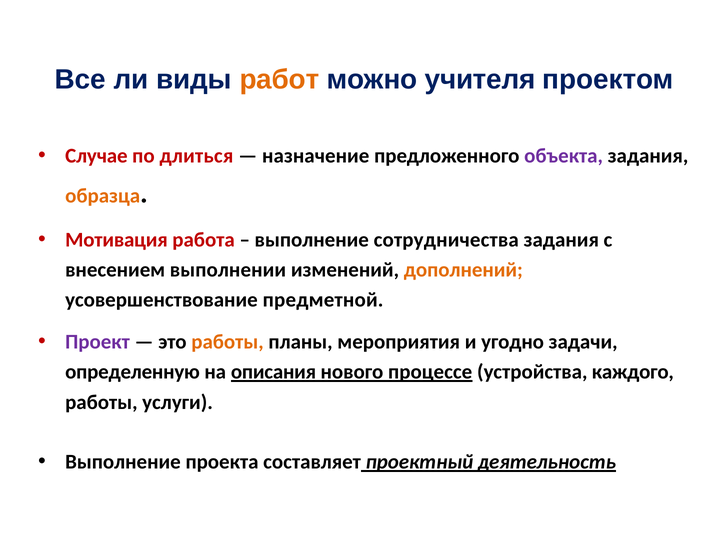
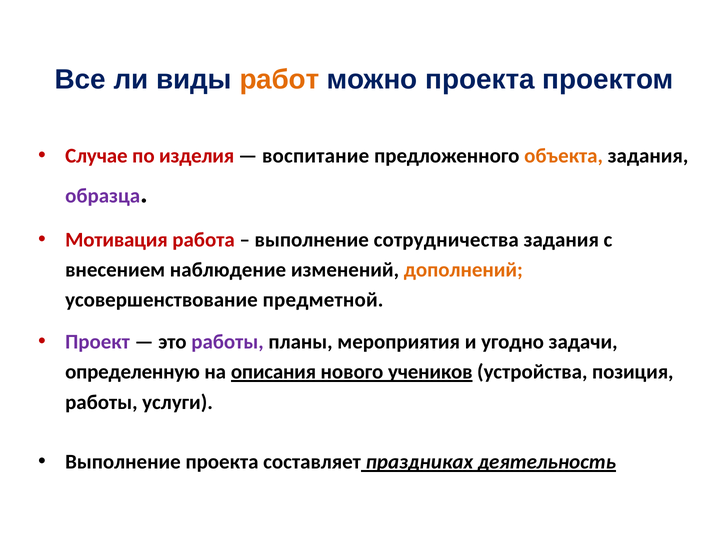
можно учителя: учителя -> проекта
длиться: длиться -> изделия
назначение: назначение -> воспитание
объекта colour: purple -> orange
образца colour: orange -> purple
выполнении: выполнении -> наблюдение
работы at (227, 342) colour: orange -> purple
процессе: процессе -> учеников
каждого: каждого -> позиция
проектный: проектный -> праздниках
